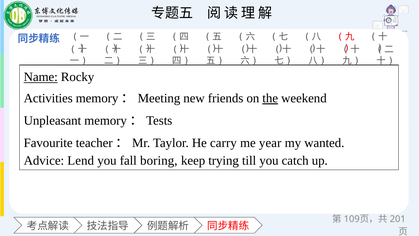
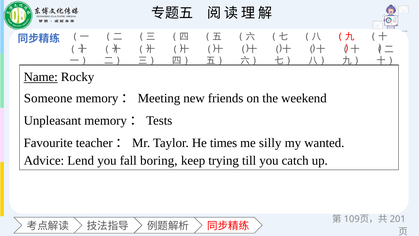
Activities: Activities -> Someone
the underline: present -> none
carry: carry -> times
year: year -> silly
